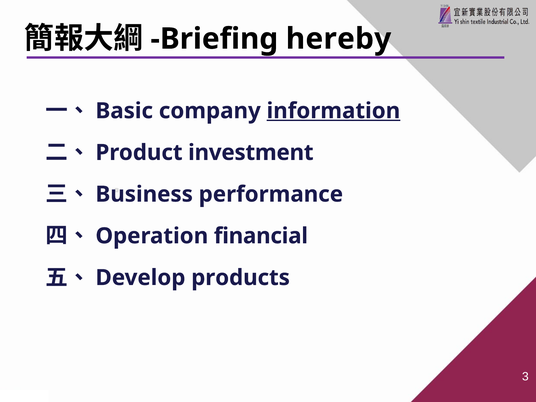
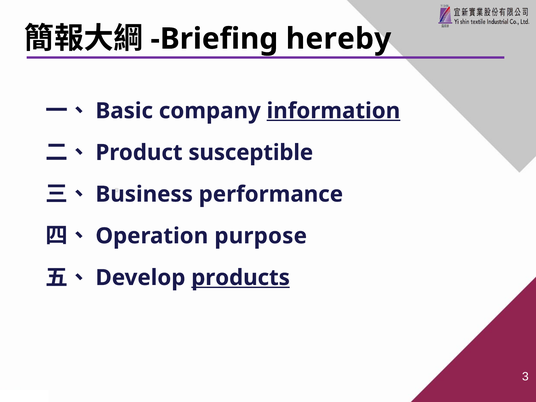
investment: investment -> susceptible
financial: financial -> purpose
products underline: none -> present
